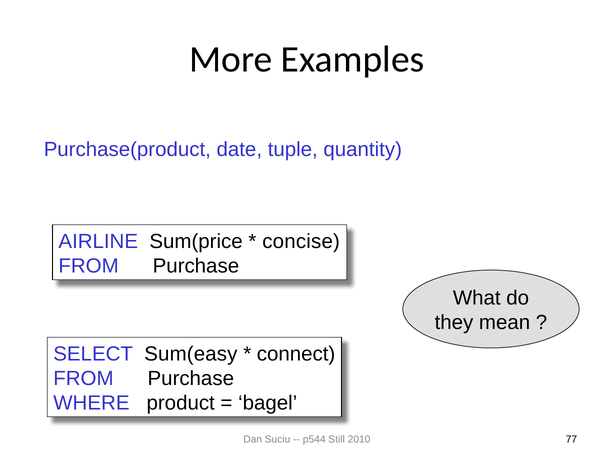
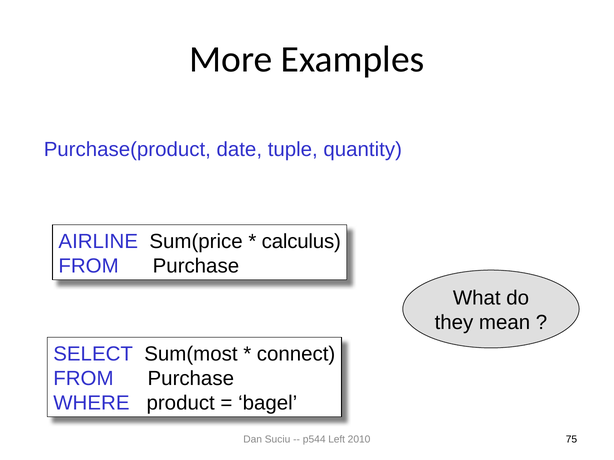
concise: concise -> calculus
Sum(easy: Sum(easy -> Sum(most
Still: Still -> Left
77: 77 -> 75
